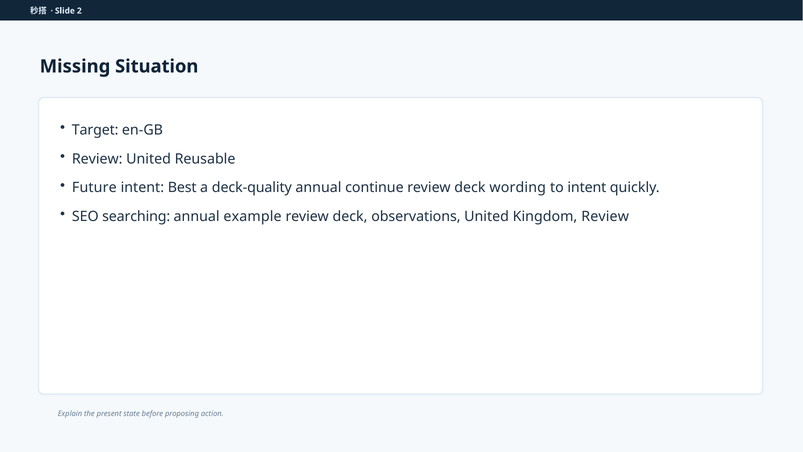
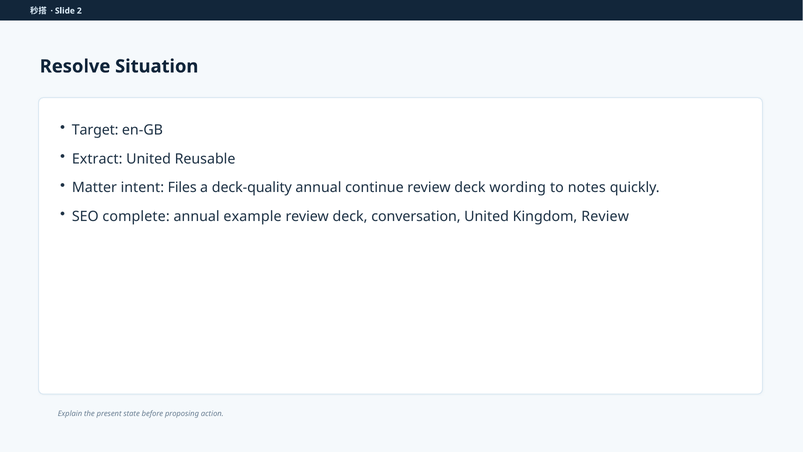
Missing: Missing -> Resolve
Review at (97, 159): Review -> Extract
Future: Future -> Matter
Best: Best -> Files
to intent: intent -> notes
searching: searching -> complete
observations: observations -> conversation
